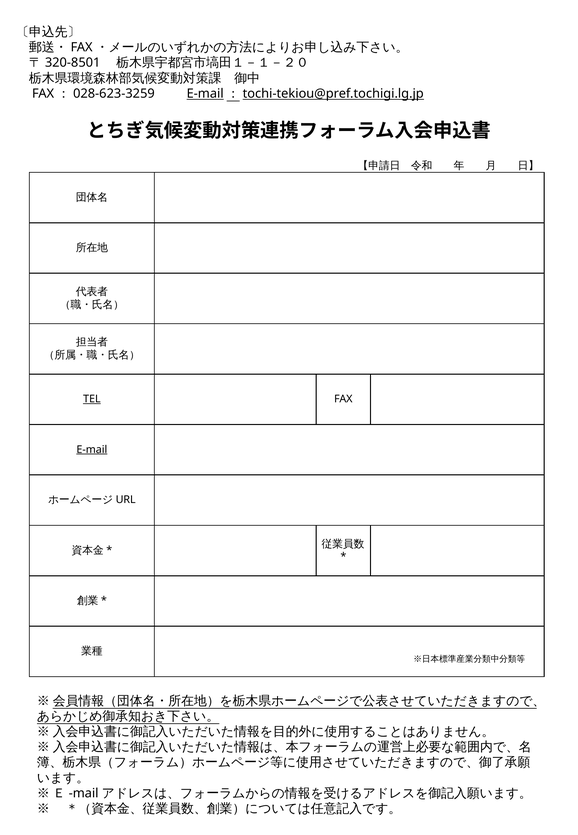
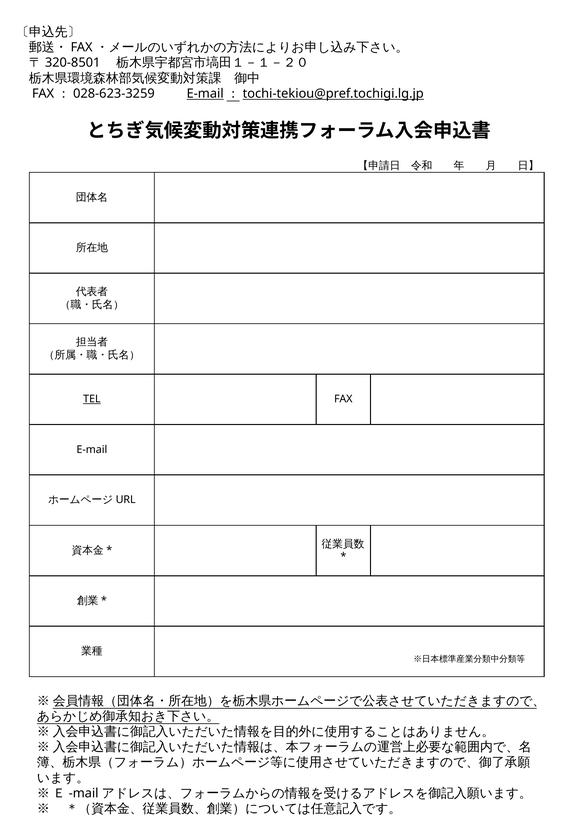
E-mail underline: present -> none
